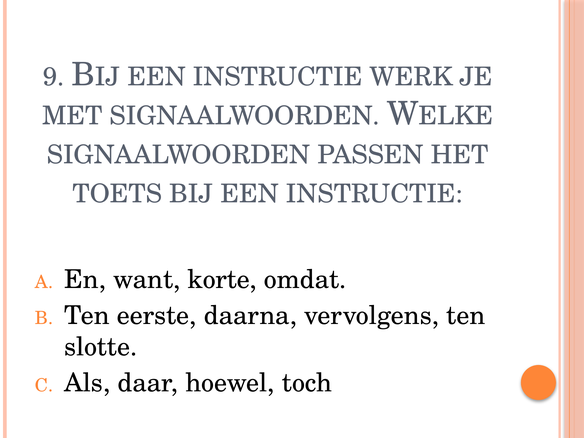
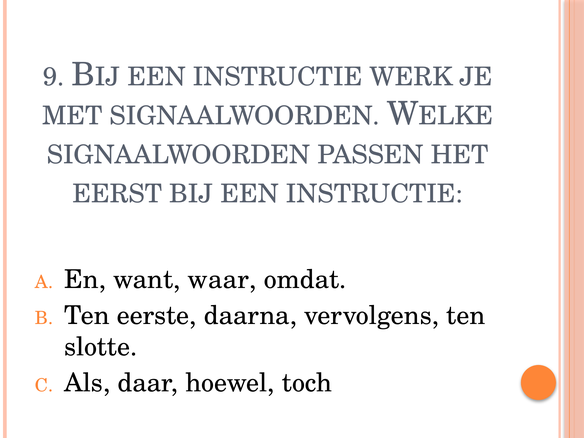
TOETS: TOETS -> EERST
korte: korte -> waar
